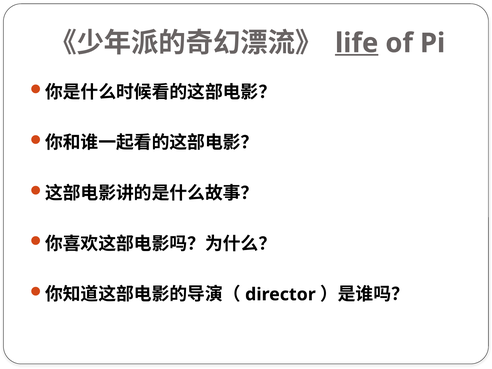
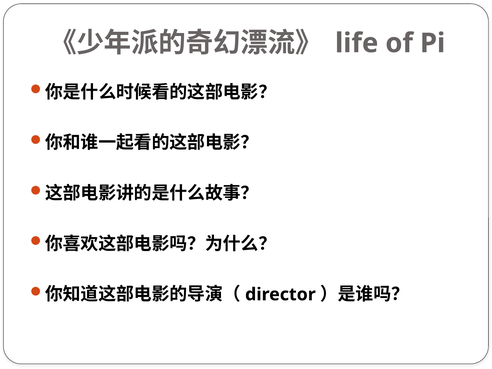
life underline: present -> none
